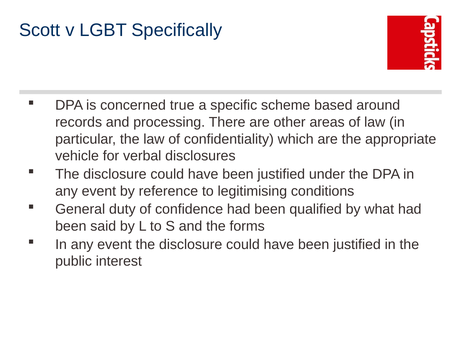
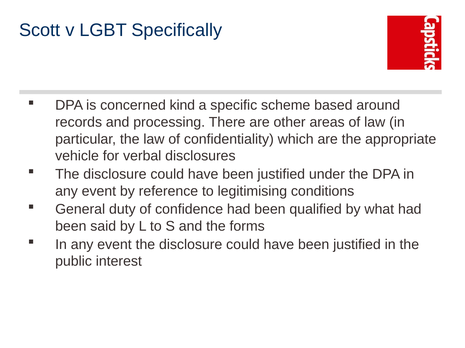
true: true -> kind
